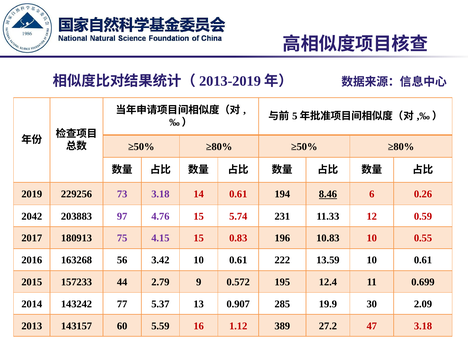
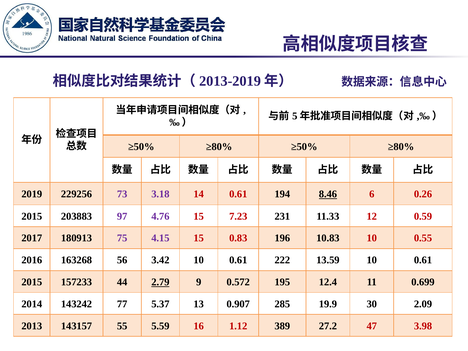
2042 at (32, 216): 2042 -> 2015
5.74: 5.74 -> 7.23
2.79 underline: none -> present
60: 60 -> 55
47 3.18: 3.18 -> 3.98
